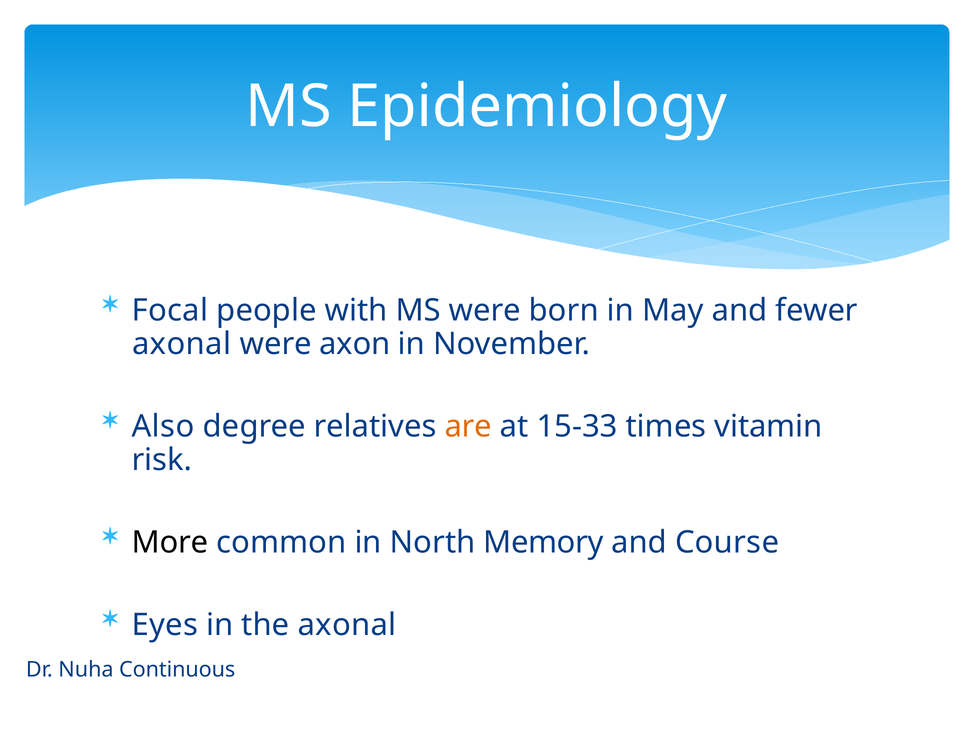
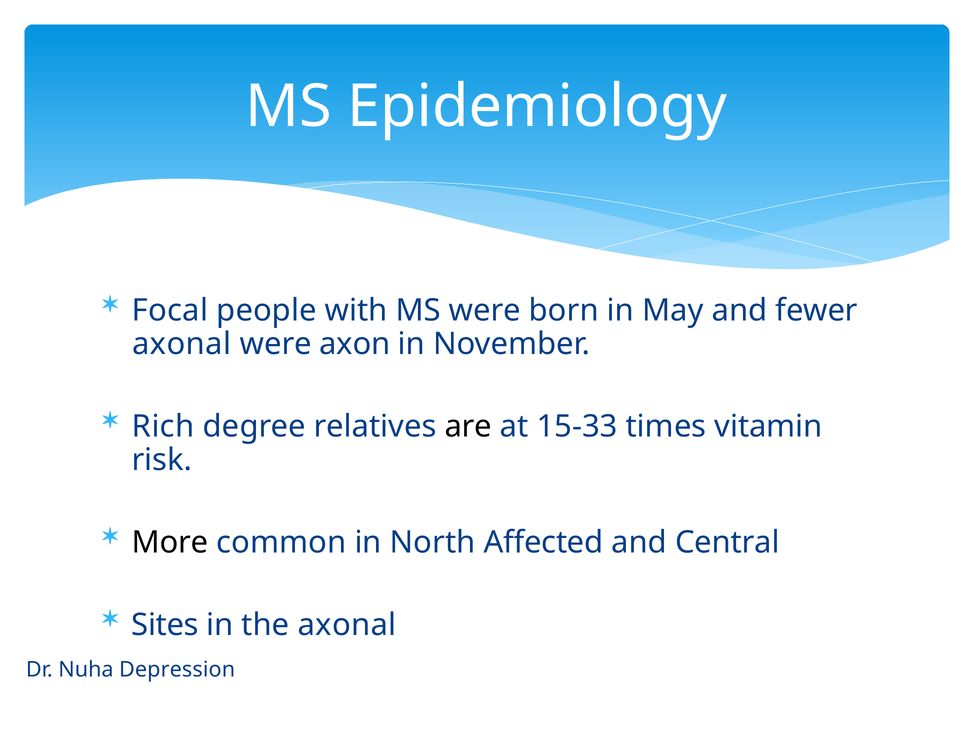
Also: Also -> Rich
are colour: orange -> black
Memory: Memory -> Affected
Course: Course -> Central
Eyes: Eyes -> Sites
Continuous: Continuous -> Depression
